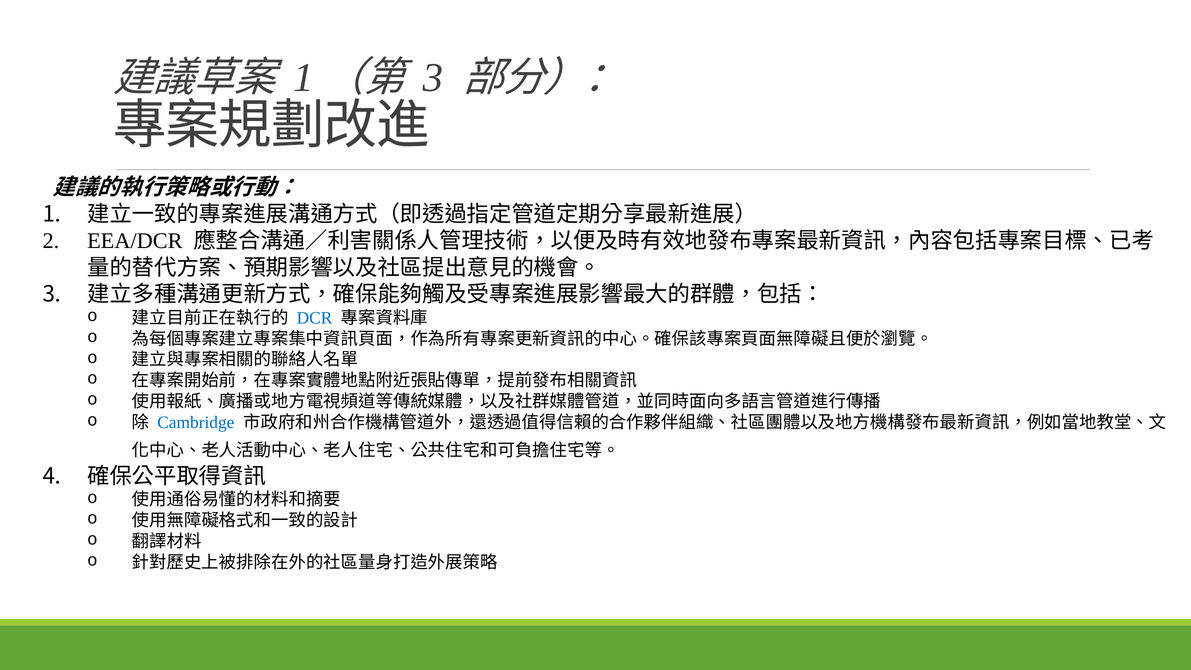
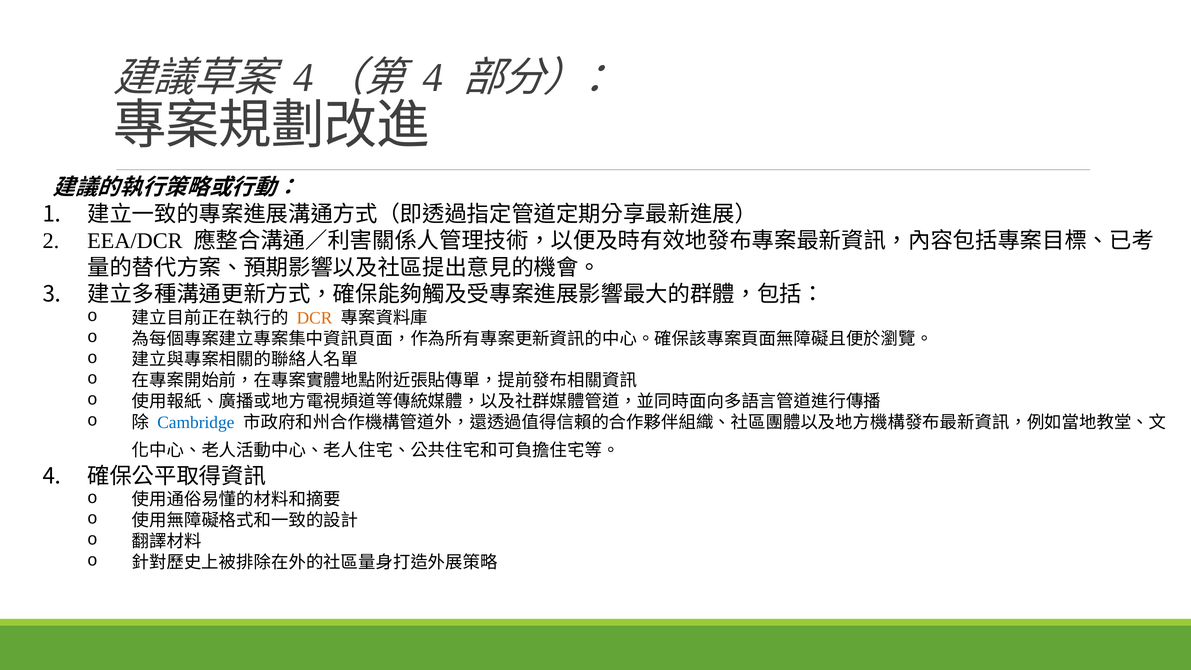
1 at (303, 78): 1 -> 4
3 at (433, 78): 3 -> 4
DCR colour: blue -> orange
